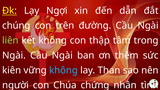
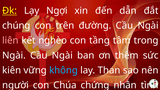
liên colour: light green -> pink
kết không: không -> nghèo
thập: thập -> tầng
